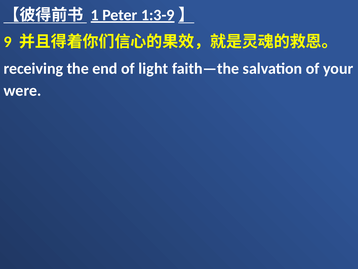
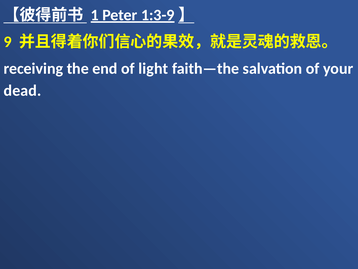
were: were -> dead
